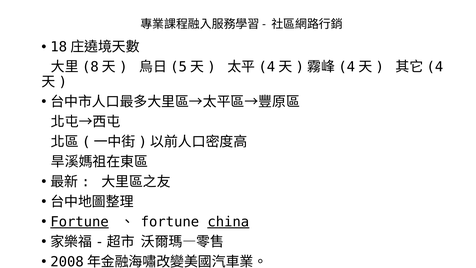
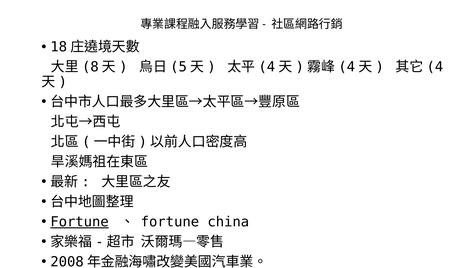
china underline: present -> none
